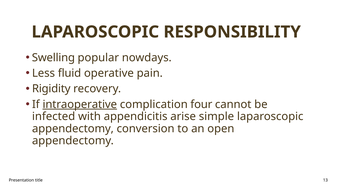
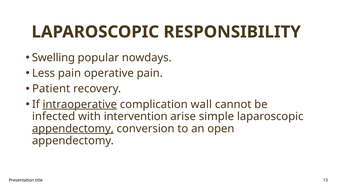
Less fluid: fluid -> pain
Rigidity: Rigidity -> Patient
four: four -> wall
appendicitis: appendicitis -> intervention
appendectomy at (73, 129) underline: none -> present
